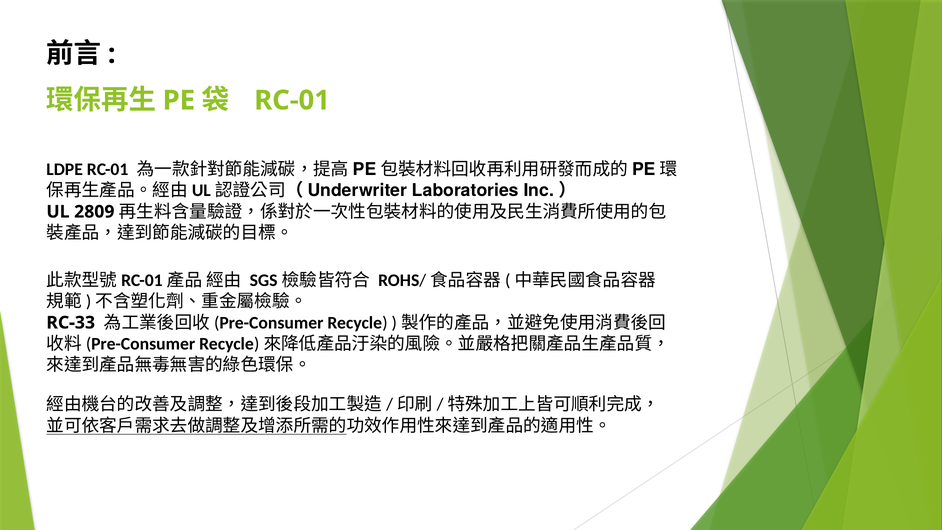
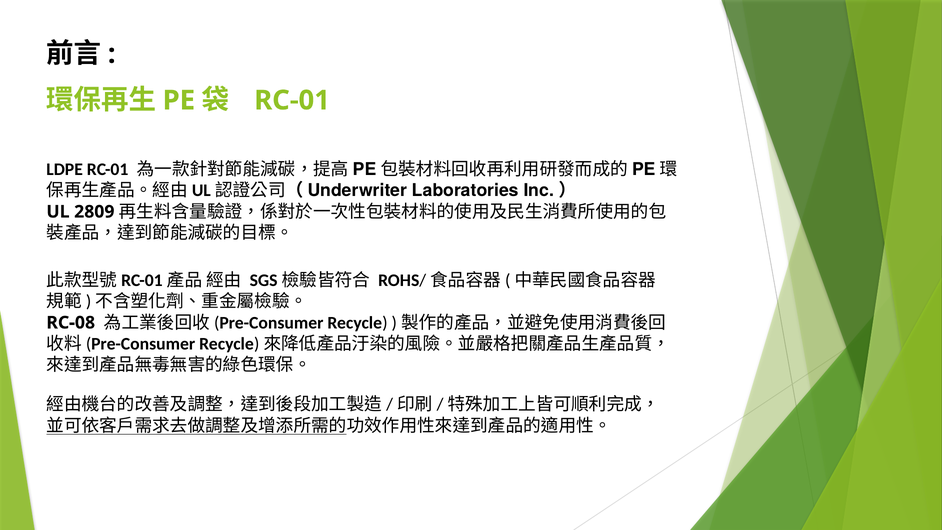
RC-33: RC-33 -> RC-08
